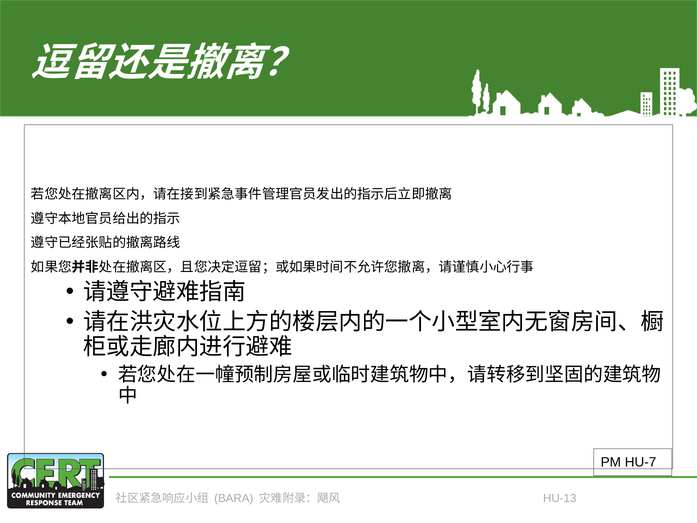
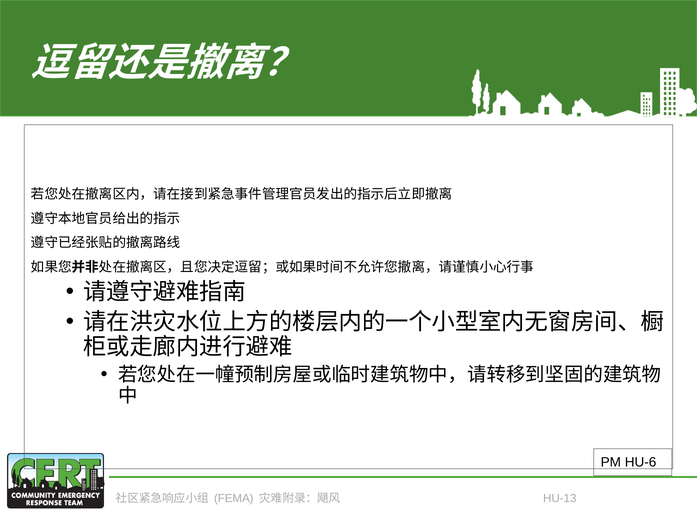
HU-7: HU-7 -> HU-6
BARA: BARA -> FEMA
